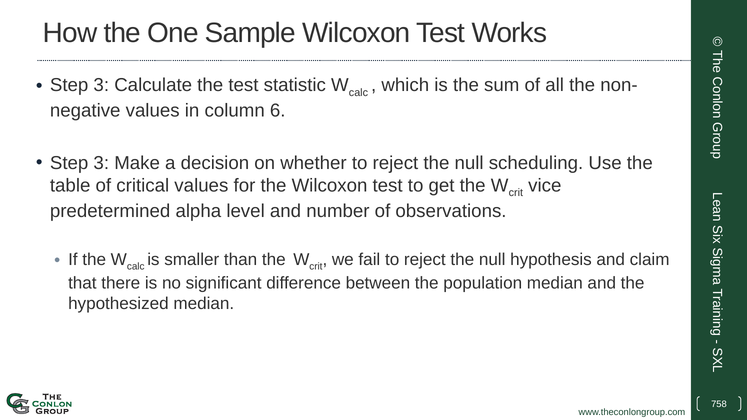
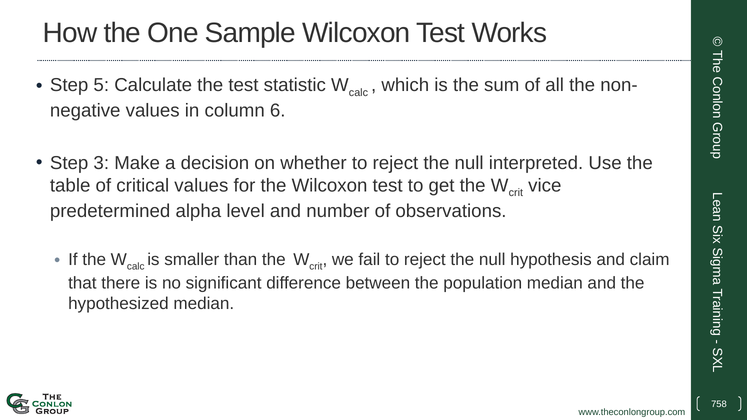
3 at (101, 85): 3 -> 5
scheduling: scheduling -> interpreted
